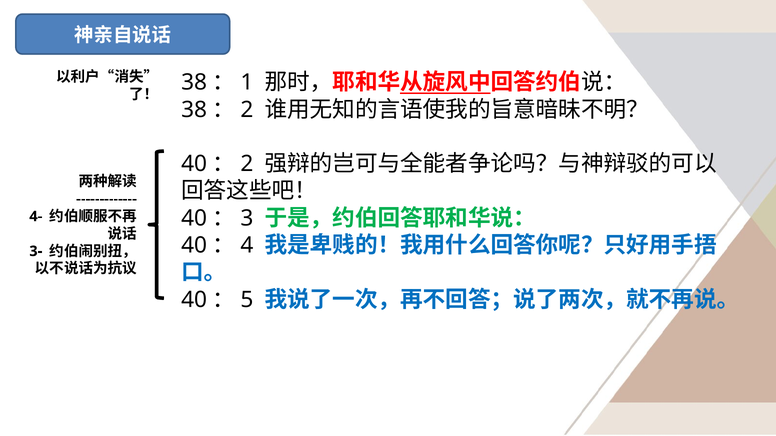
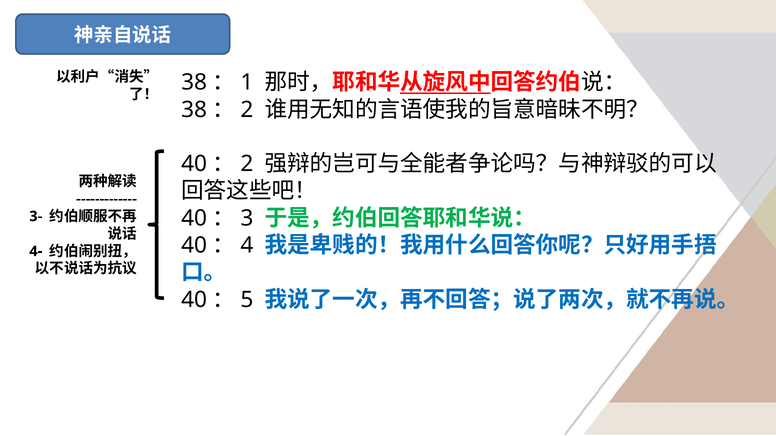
4-: 4- -> 3-
3-: 3- -> 4-
